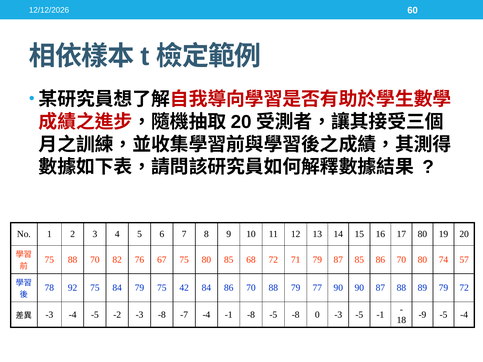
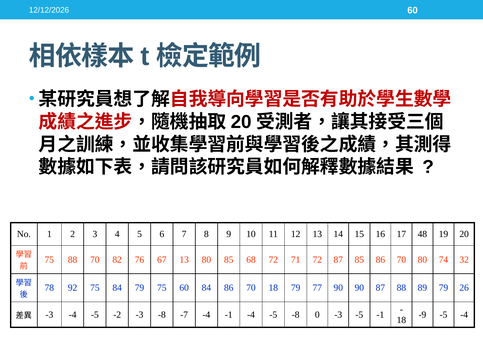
17 80: 80 -> 48
67 75: 75 -> 13
71 79: 79 -> 72
57: 57 -> 32
75 42: 42 -> 60
70 88: 88 -> 18
79 72: 72 -> 26
-1 -8: -8 -> -4
